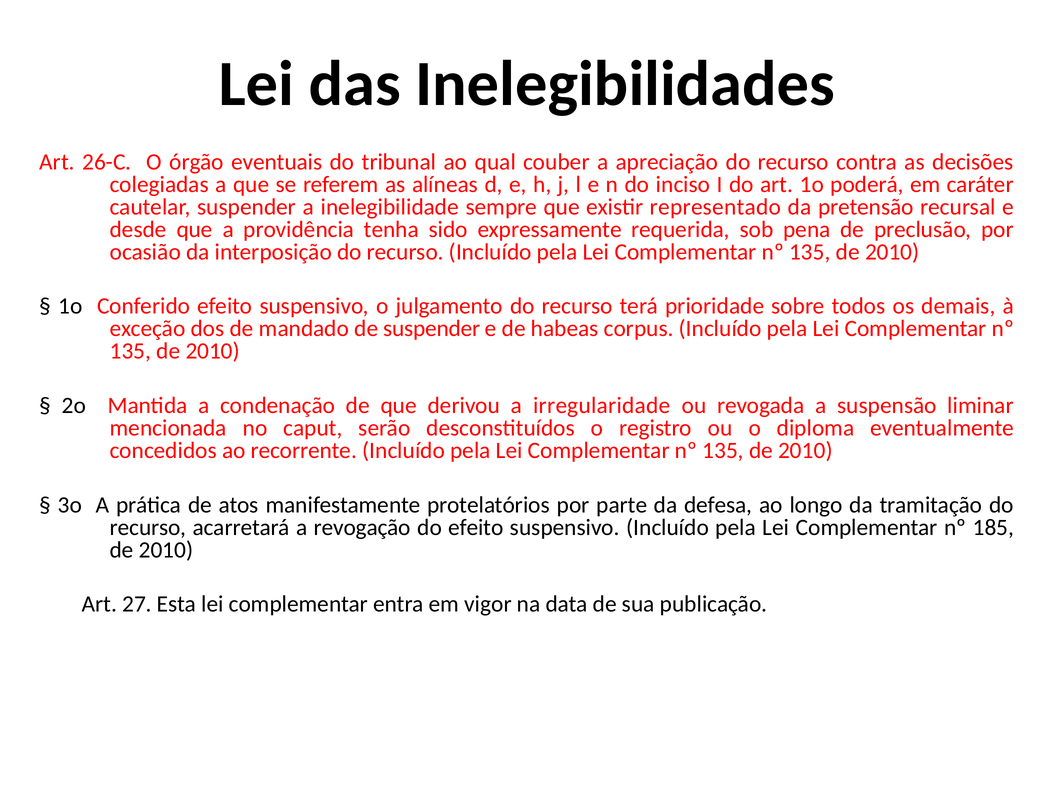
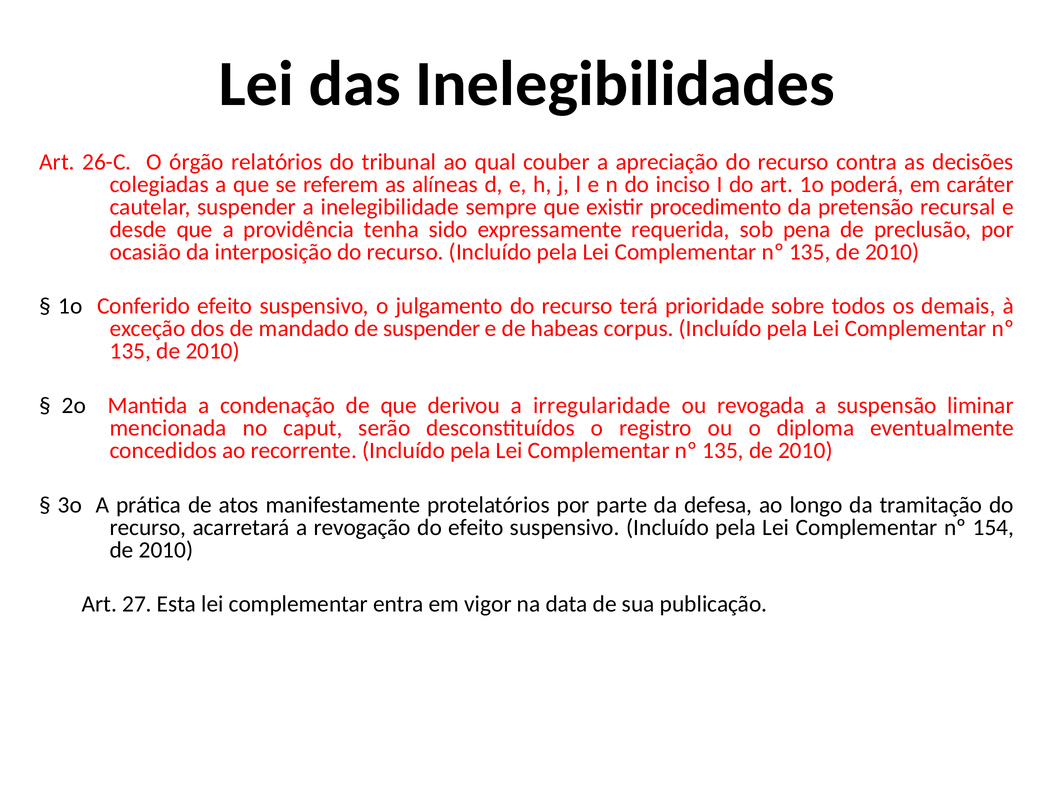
eventuais: eventuais -> relatórios
representado: representado -> procedimento
185: 185 -> 154
